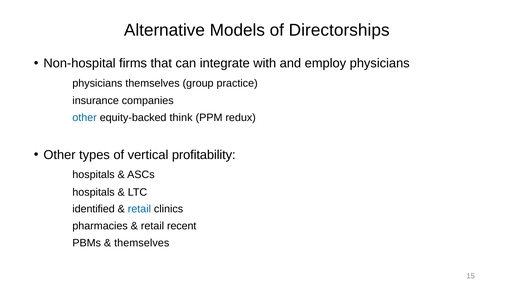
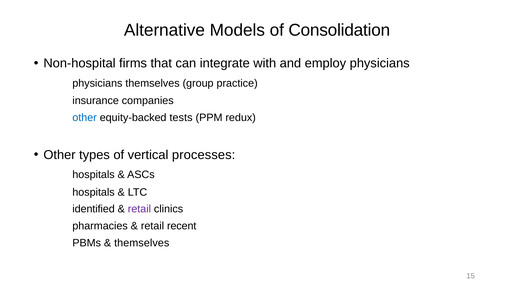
Directorships: Directorships -> Consolidation
think: think -> tests
profitability: profitability -> processes
retail at (139, 209) colour: blue -> purple
